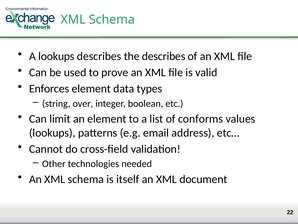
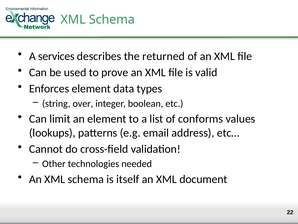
A lookups: lookups -> services
the describes: describes -> returned
